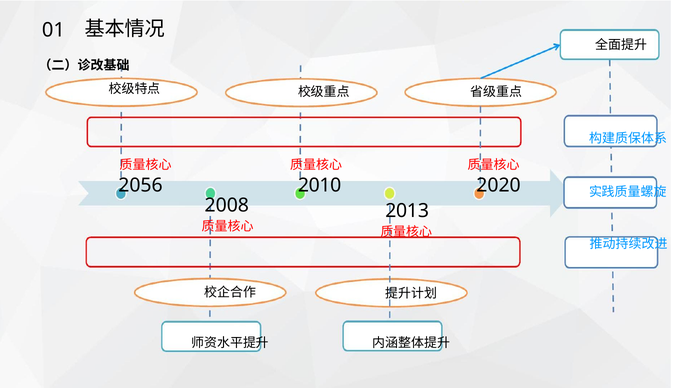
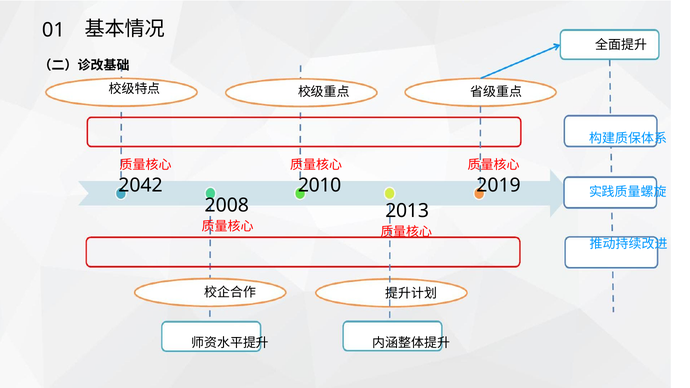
2056: 2056 -> 2042
2020: 2020 -> 2019
